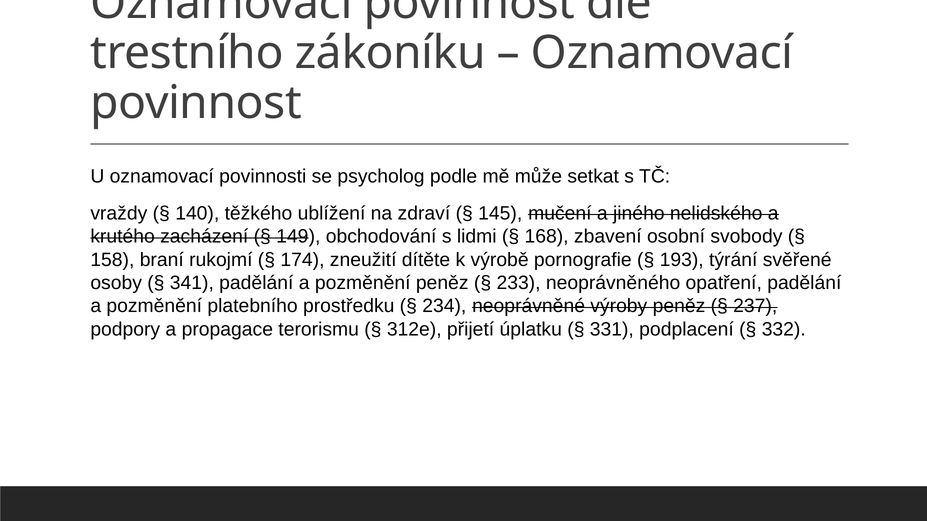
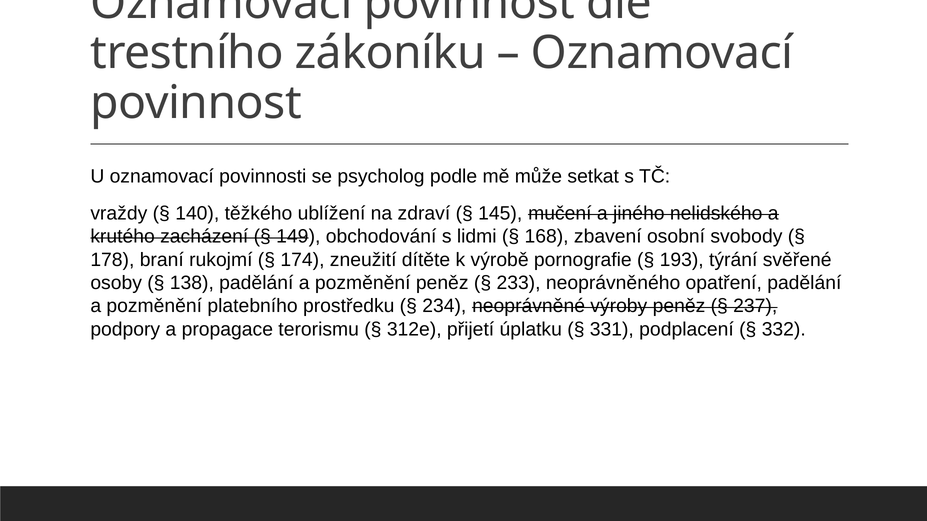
158: 158 -> 178
341: 341 -> 138
